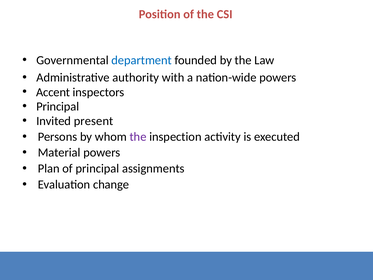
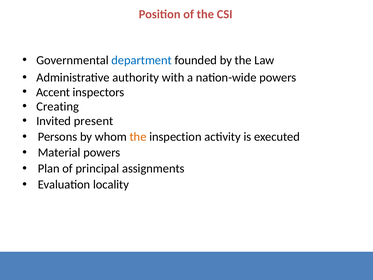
Principal at (58, 106): Principal -> Creating
the at (138, 137) colour: purple -> orange
change: change -> locality
